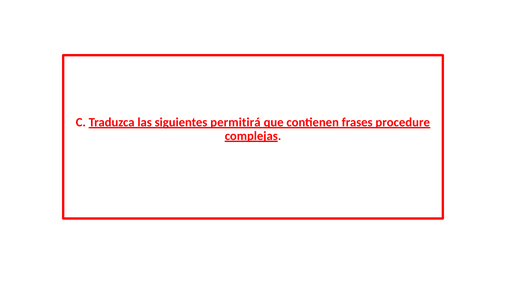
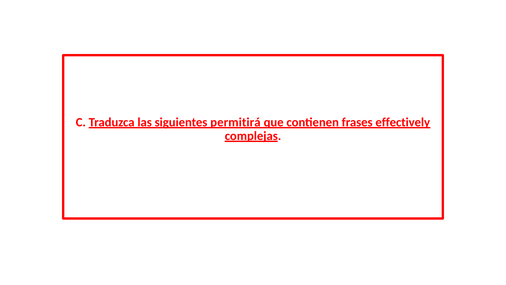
procedure: procedure -> effectively
